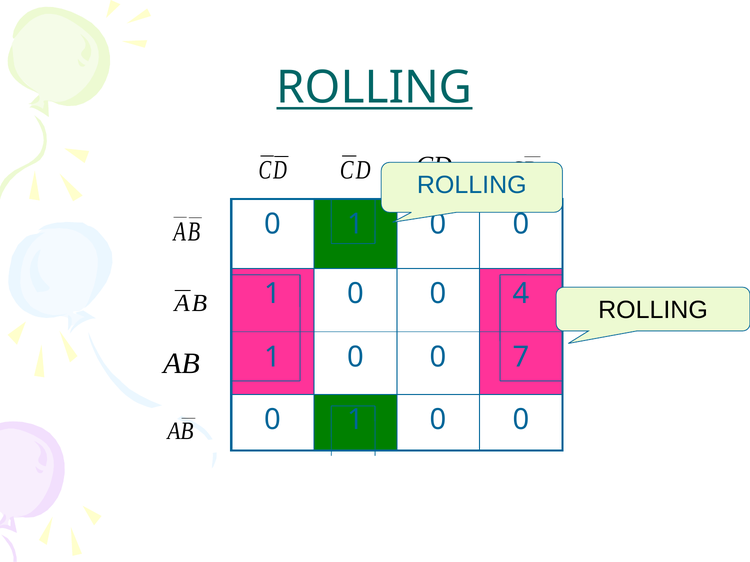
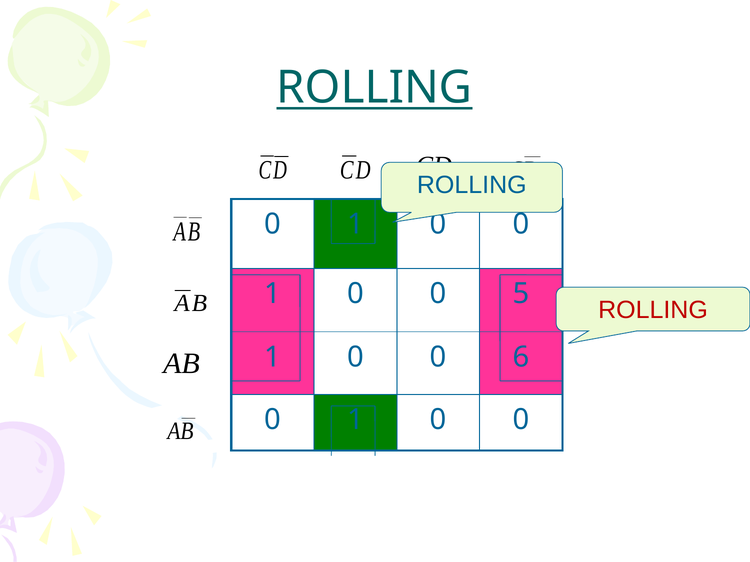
4: 4 -> 5
ROLLING at (653, 310) colour: black -> red
7: 7 -> 6
